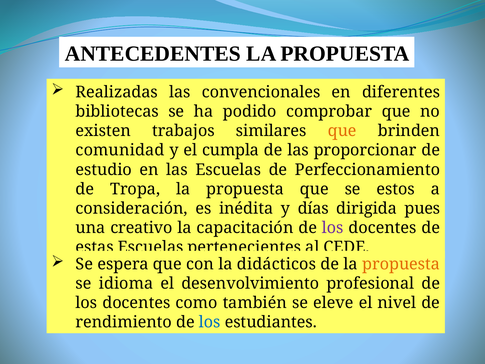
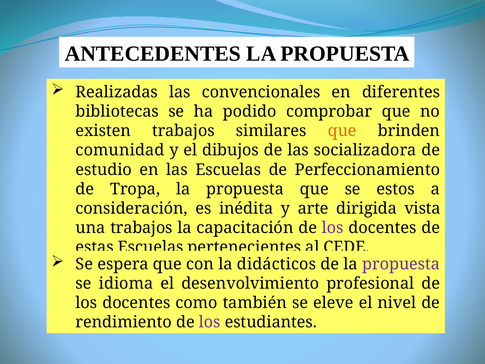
cumpla: cumpla -> dibujos
proporcionar: proporcionar -> socializadora
días: días -> arte
pues: pues -> vista
una creativo: creativo -> trabajos
propuesta at (401, 264) colour: orange -> purple
los at (210, 322) colour: blue -> purple
